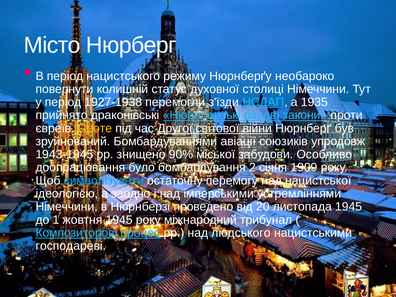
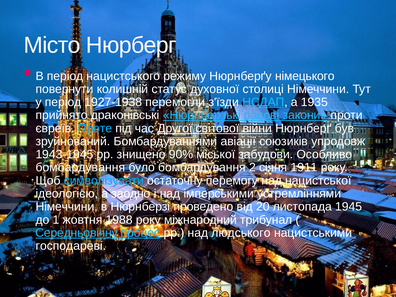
необароко: необароко -> німецького
Проте colour: yellow -> light blue
доопрацювання at (80, 168): доопрацювання -> бомбардування
1909: 1909 -> 1911
жовтня 1945: 1945 -> 1988
Композиторові: Композиторові -> Середньовічну
